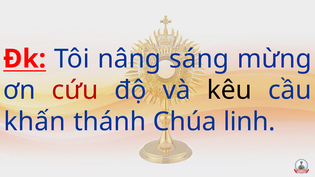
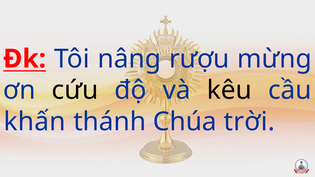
sáng: sáng -> rượu
cứu colour: red -> black
linh: linh -> trời
